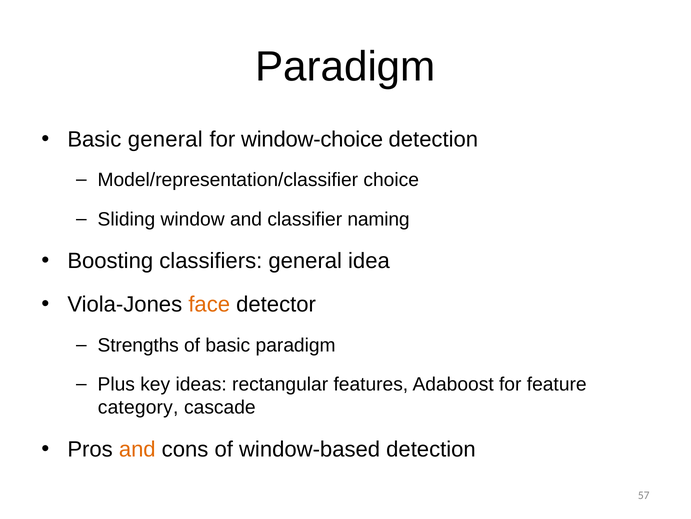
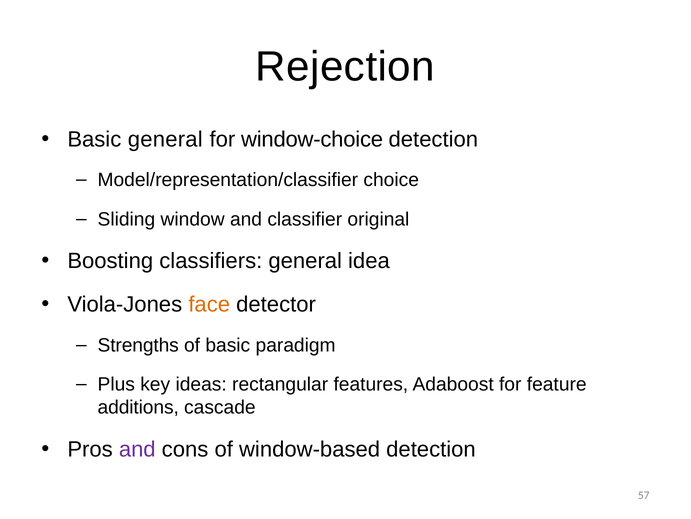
Paradigm at (345, 67): Paradigm -> Rejection
naming: naming -> original
category: category -> additions
and at (137, 449) colour: orange -> purple
